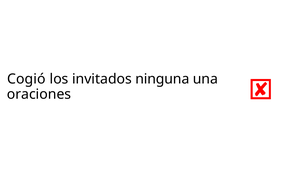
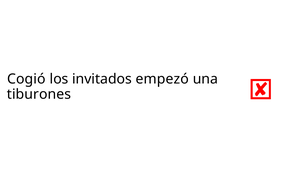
ninguna: ninguna -> empezó
oraciones: oraciones -> tiburones
